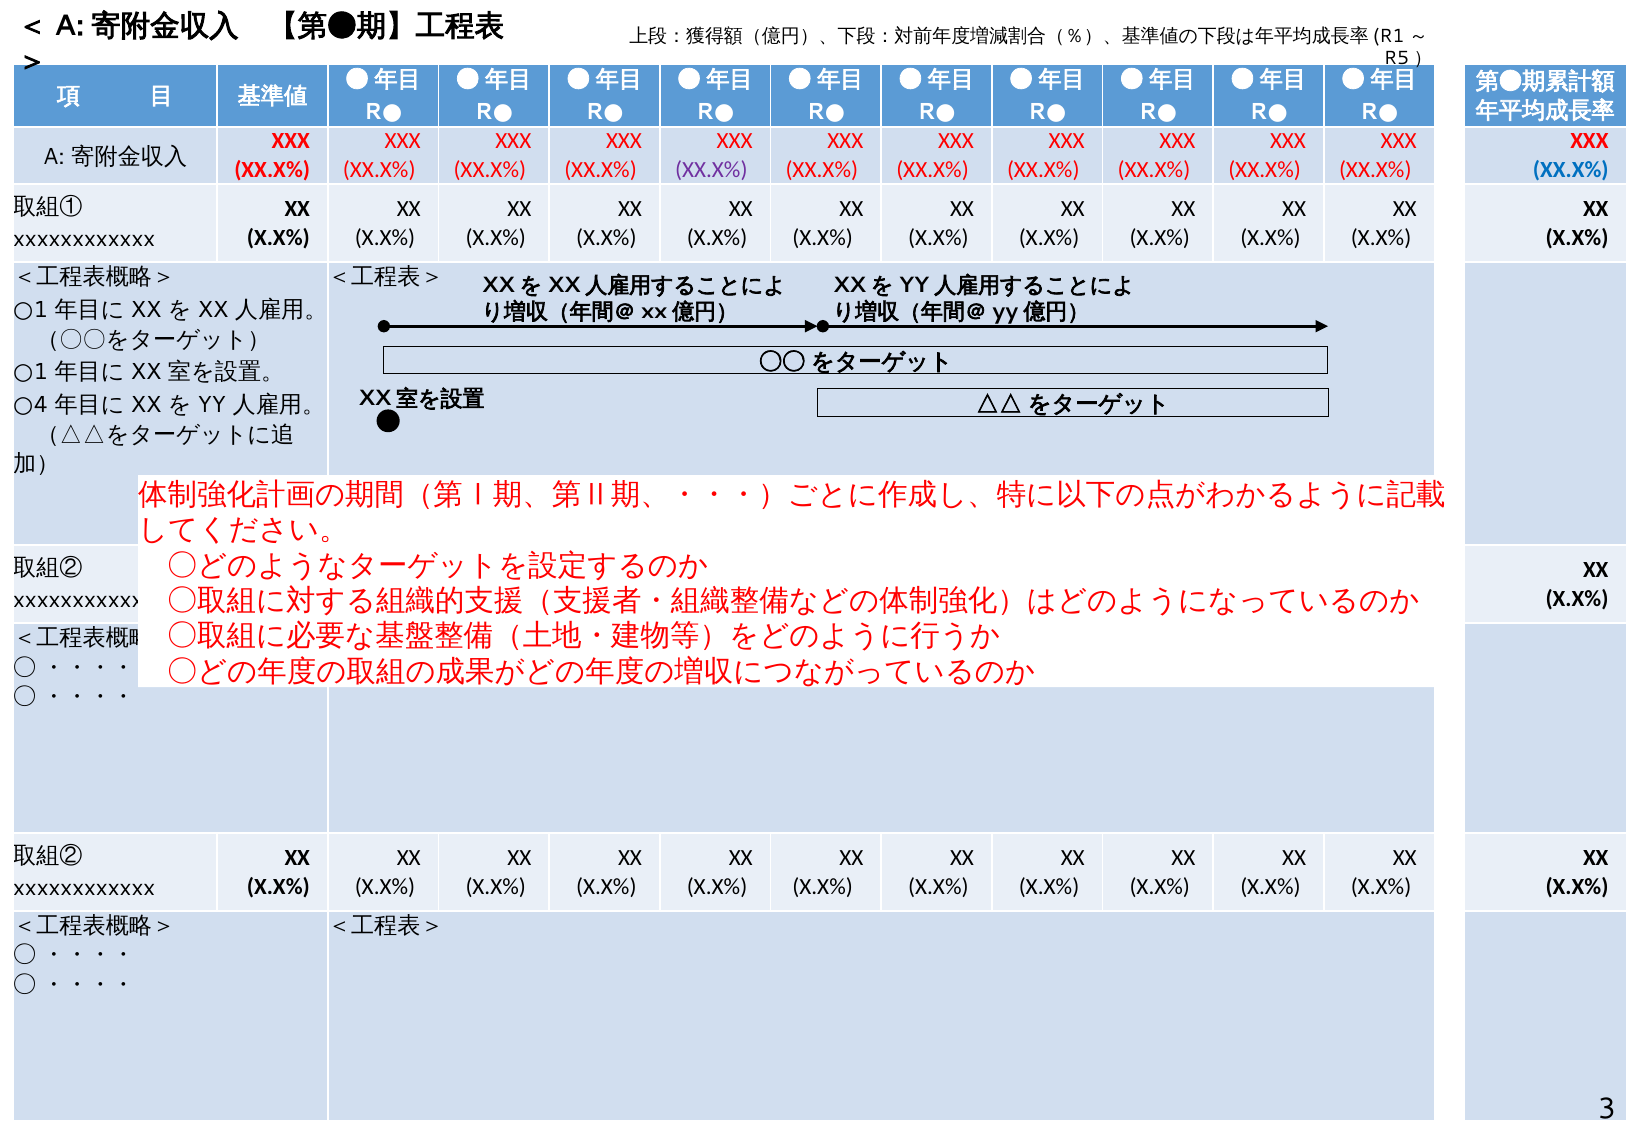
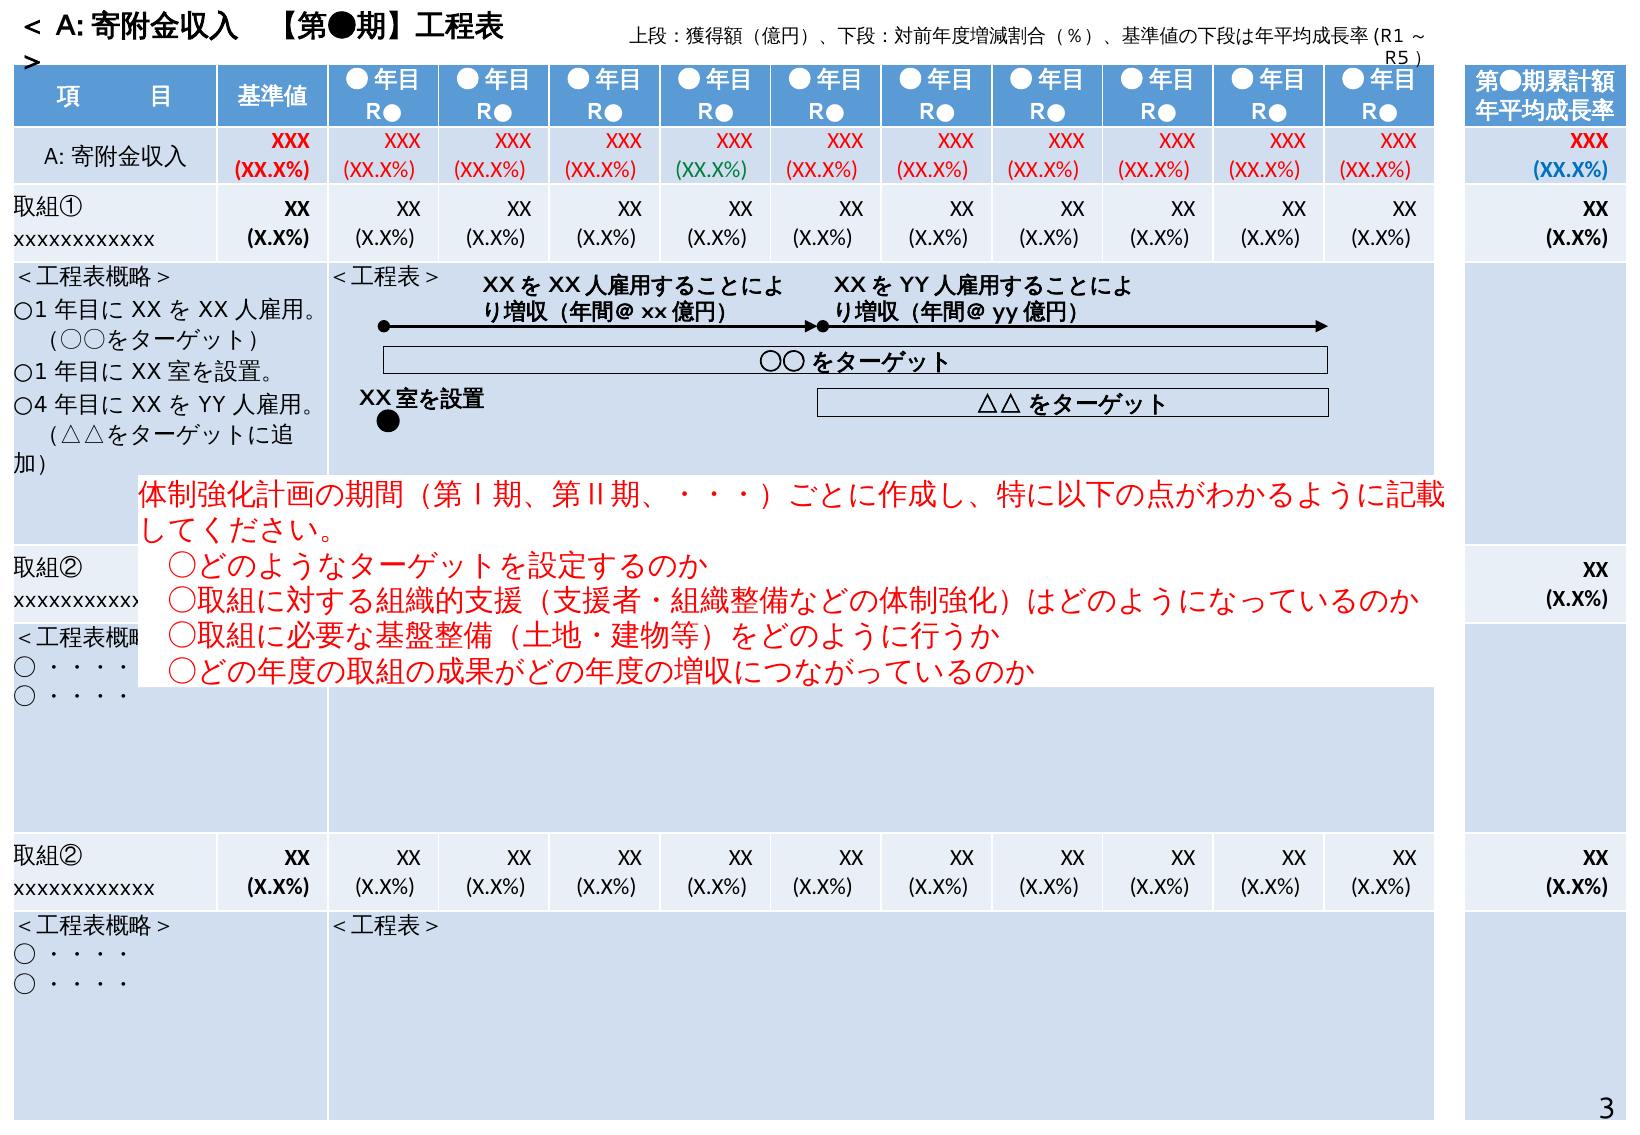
XX.X% at (711, 170) colour: purple -> green
